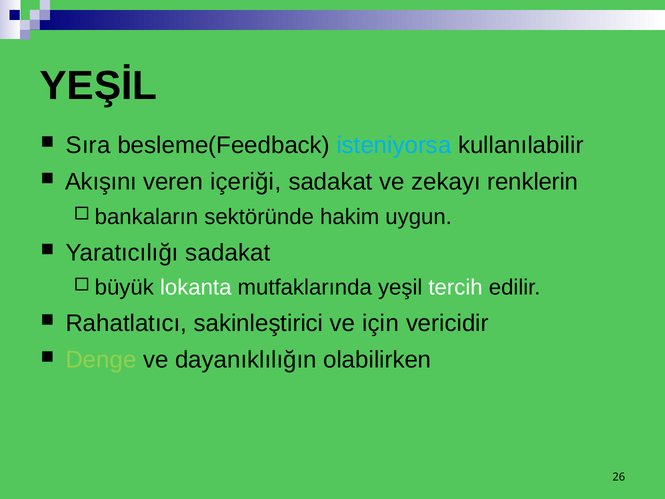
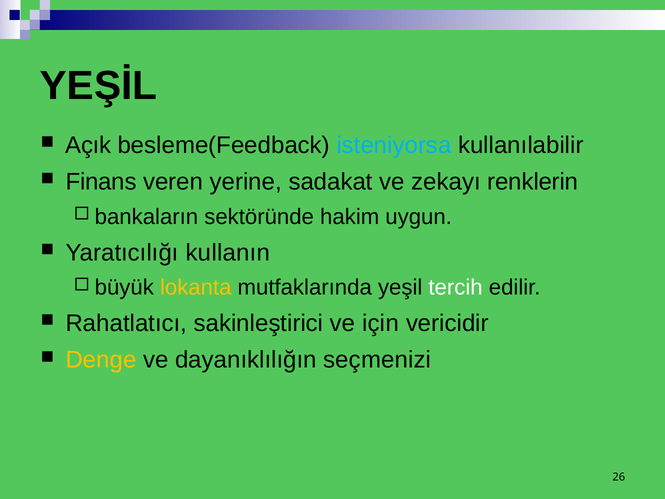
Sıra: Sıra -> Açık
Akışını: Akışını -> Finans
içeriği: içeriği -> yerine
Yaratıcılığı sadakat: sadakat -> kullanın
lokanta colour: white -> yellow
Denge colour: light green -> yellow
olabilirken: olabilirken -> seçmenizi
